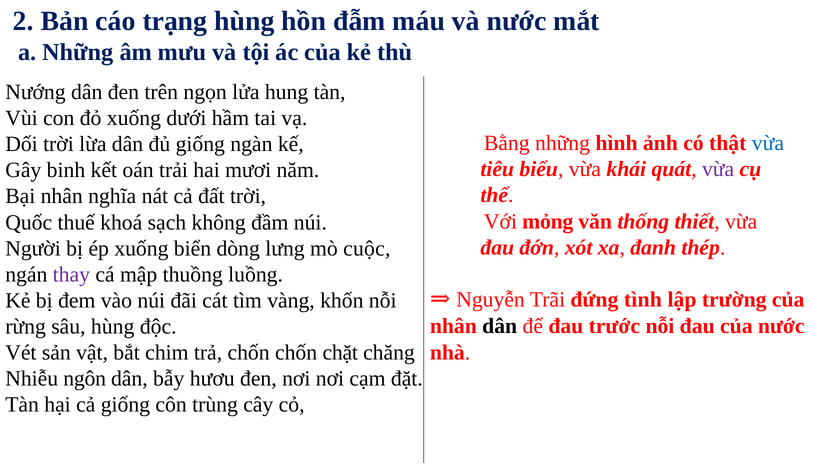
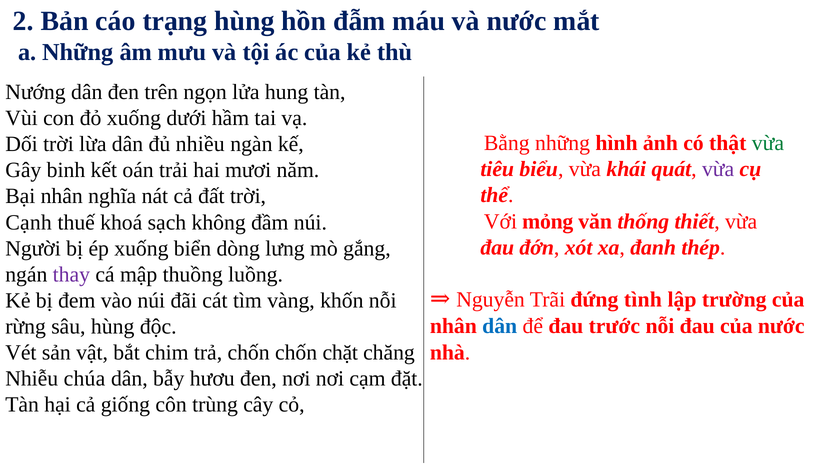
đủ giống: giống -> nhiều
vừa at (768, 143) colour: blue -> green
Quốc: Quốc -> Cạnh
cuộc: cuộc -> gắng
dân at (500, 326) colour: black -> blue
ngôn: ngôn -> chúa
